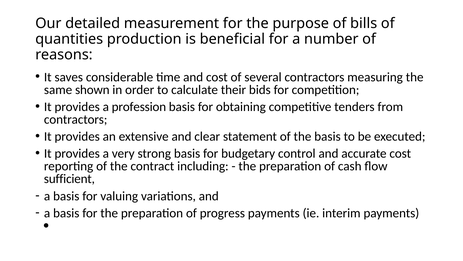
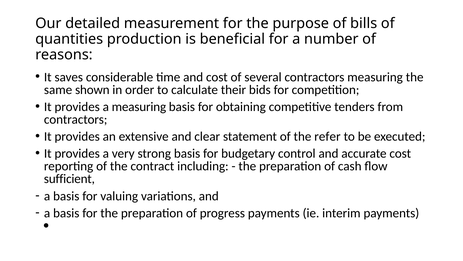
a profession: profession -> measuring
the basis: basis -> refer
